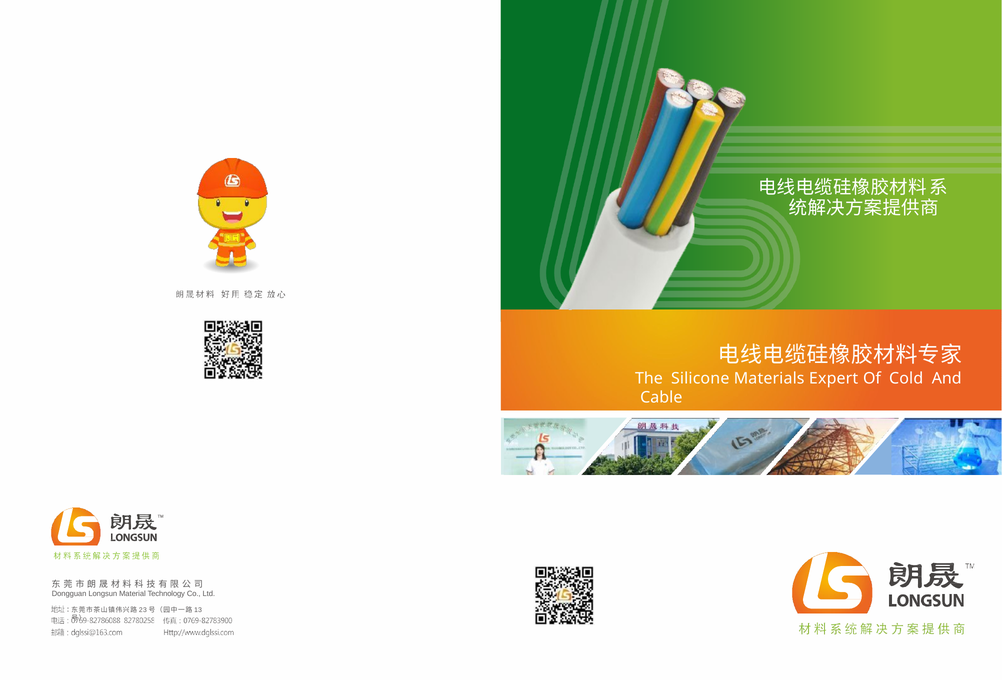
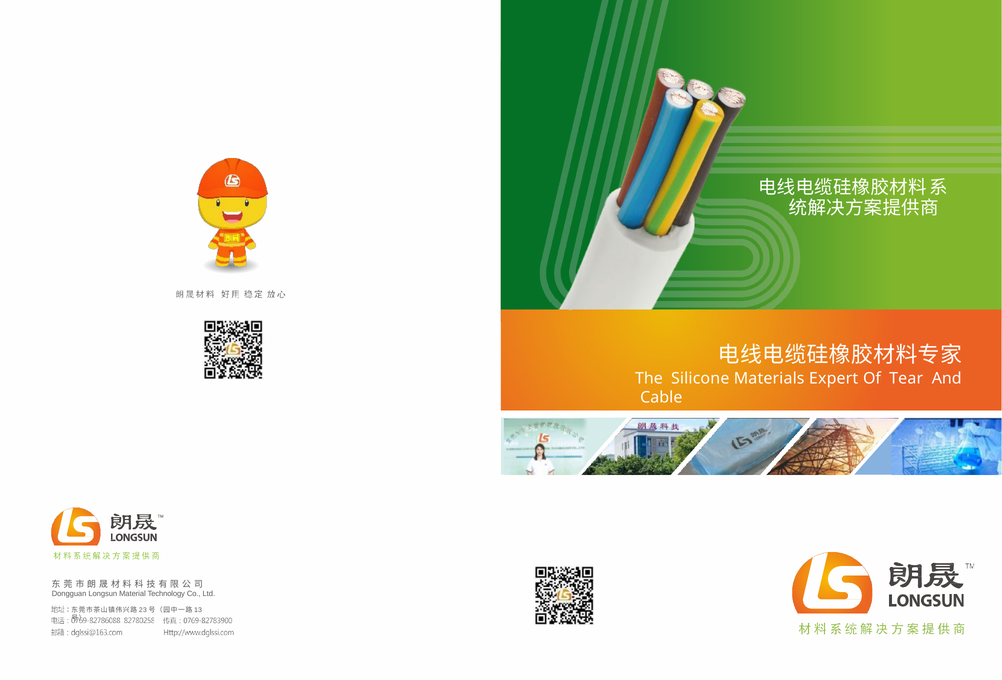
Cold: Cold -> Tear
